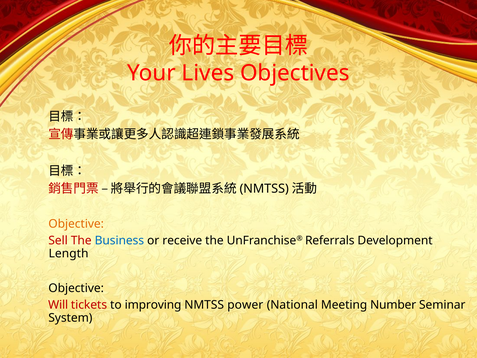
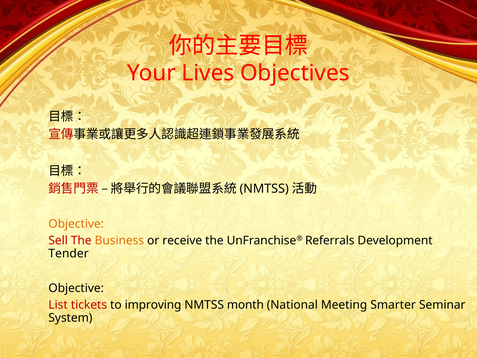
Business colour: blue -> orange
Length: Length -> Tender
Will: Will -> List
power: power -> month
Number: Number -> Smarter
